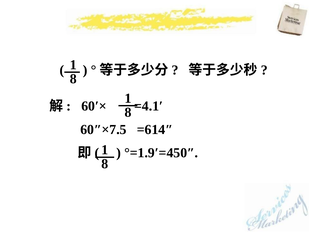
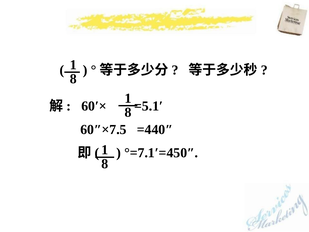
=4.1′: =4.1′ -> =5.1′
=614″: =614″ -> =440″
°=1.9′=450″: °=1.9′=450″ -> °=7.1′=450″
